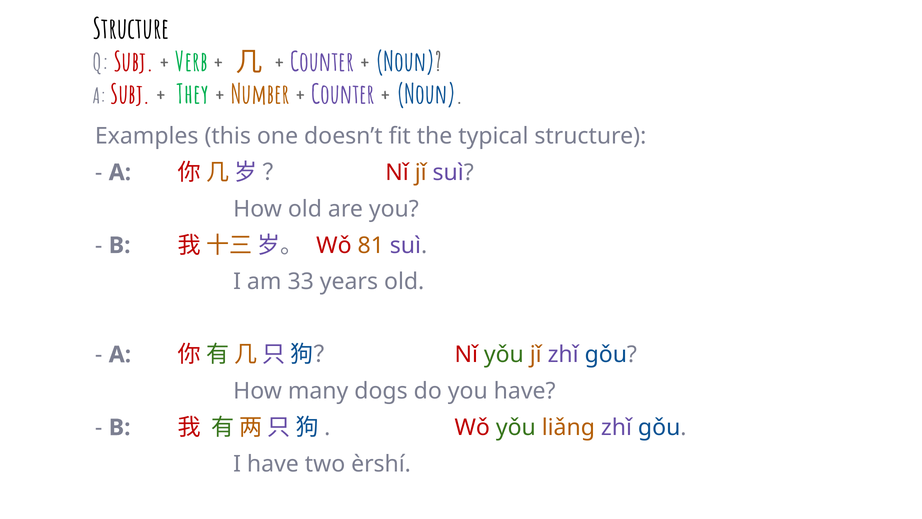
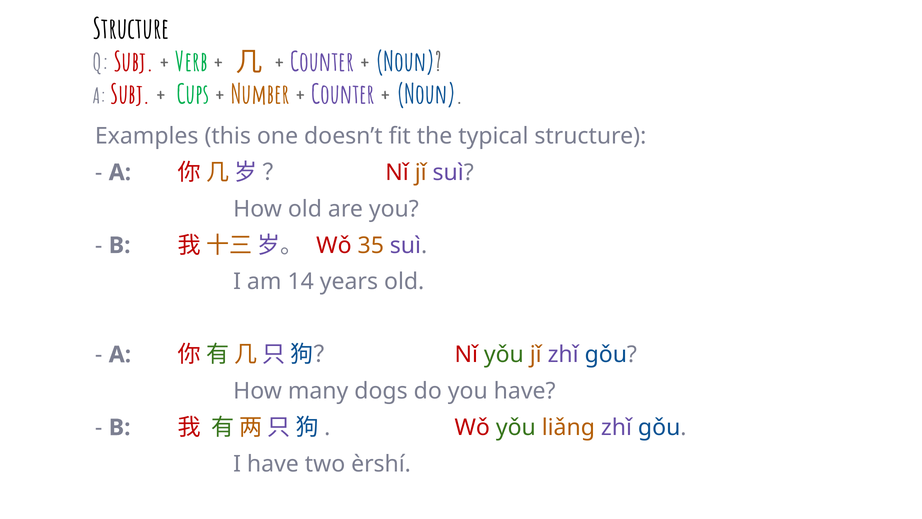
They: They -> Cups
81: 81 -> 35
33: 33 -> 14
